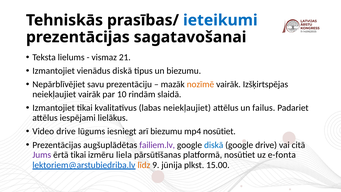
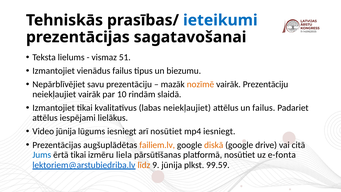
21: 21 -> 51
vienādus diskā: diskā -> failus
vairāk Izšķirtspējas: Izšķirtspējas -> Prezentāciju
Video drive: drive -> jūnija
arī biezumu: biezumu -> nosūtiet
mp4 nosūtiet: nosūtiet -> iesniegt
failiem.lv colour: purple -> orange
diskā at (214, 145) colour: blue -> orange
Jums colour: purple -> blue
15.00: 15.00 -> 99.59
